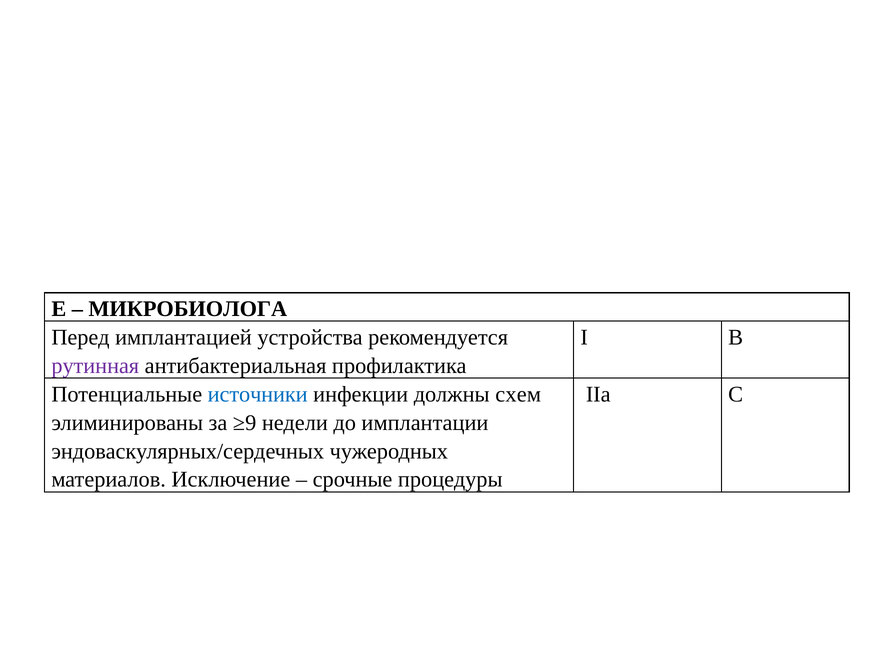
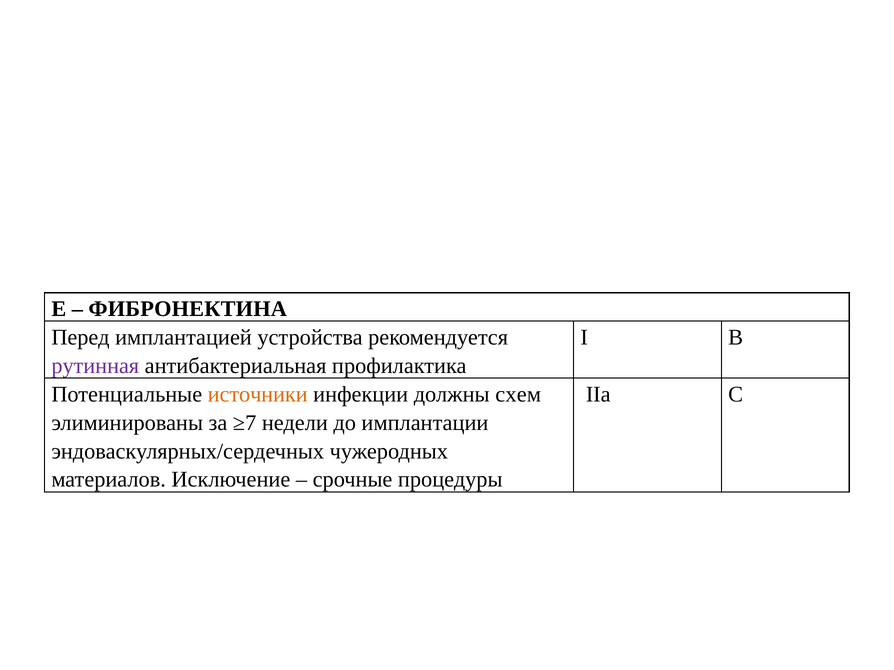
МИКРОБИОЛОГА: МИКРОБИОЛОГА -> ФИБРОНЕКТИНА
источники colour: blue -> orange
≥9: ≥9 -> ≥7
